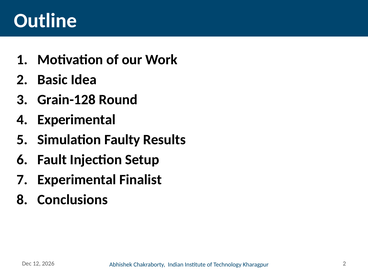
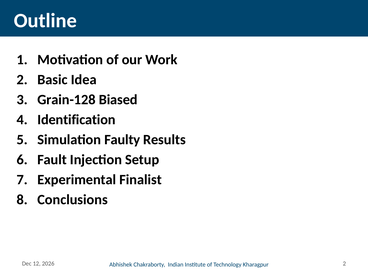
Round: Round -> Biased
Experimental at (76, 120): Experimental -> Identification
